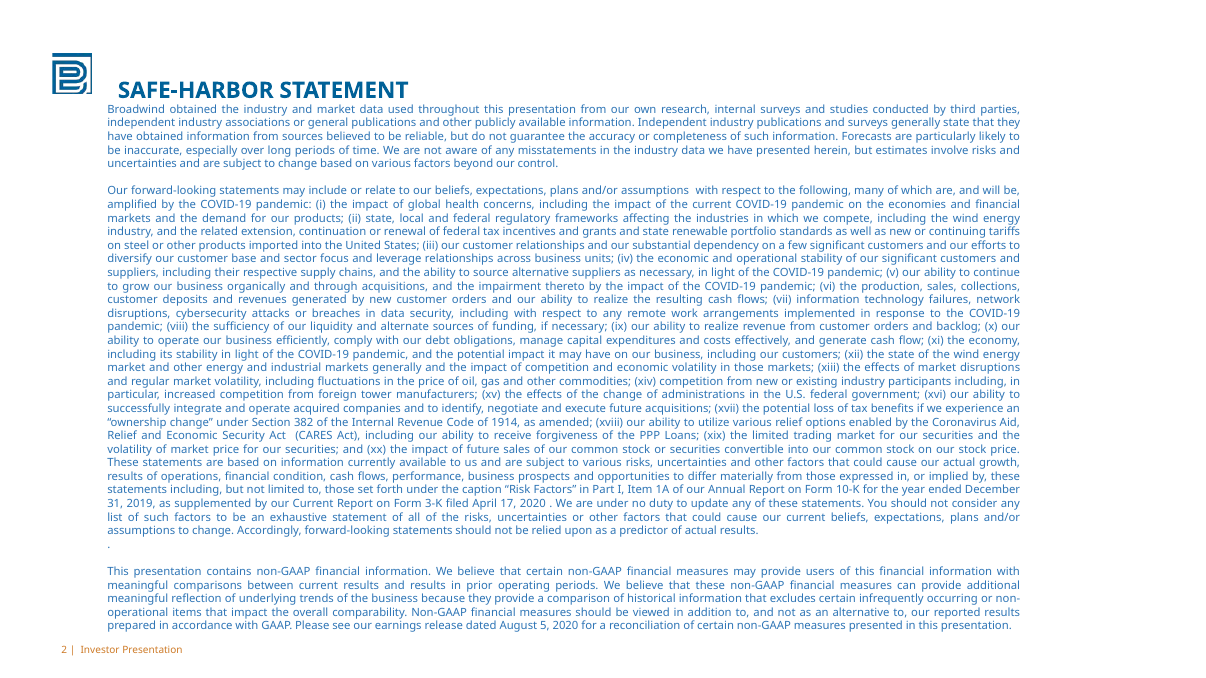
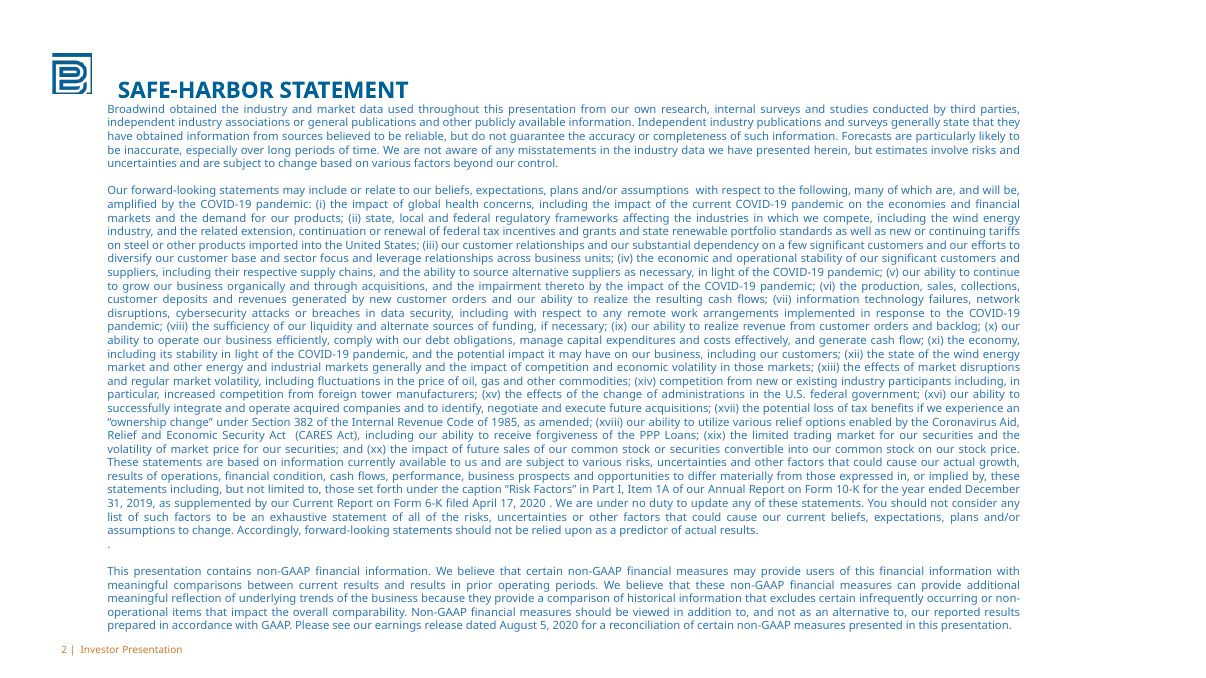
1914: 1914 -> 1985
3-K: 3-K -> 6-K
